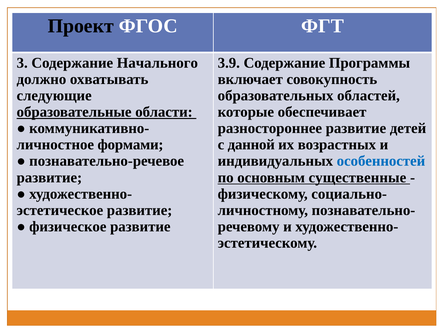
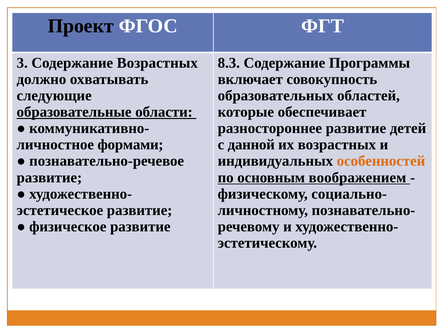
Содержание Начального: Начального -> Возрастных
3.9: 3.9 -> 8.3
особенностей colour: blue -> orange
существенные: существенные -> воображением
